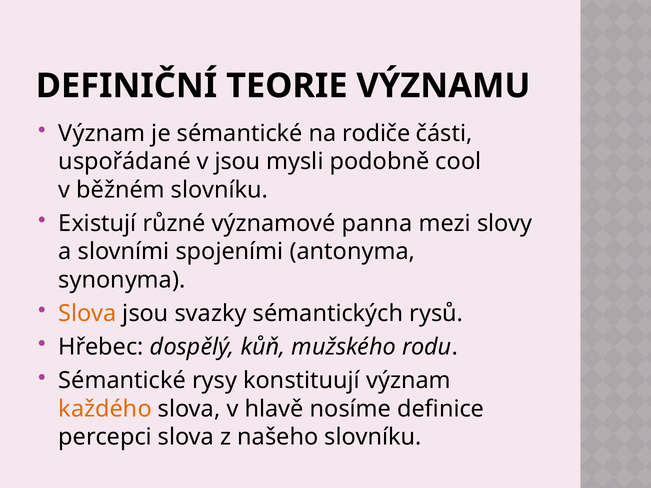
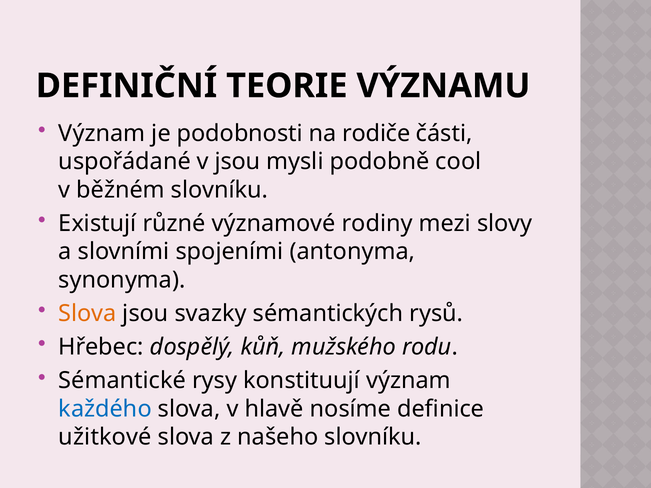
je sémantické: sémantické -> podobnosti
panna: panna -> rodiny
každého colour: orange -> blue
percepci: percepci -> užitkové
